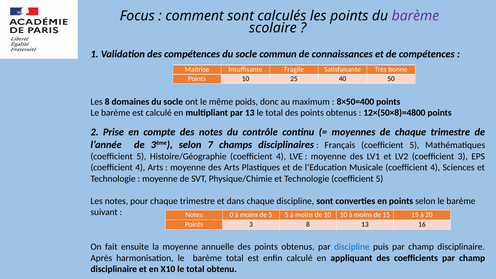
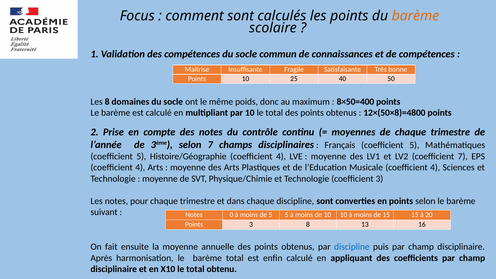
barème at (415, 16) colour: purple -> orange
par 13: 13 -> 10
coefficient 3: 3 -> 7
Technologie coefficient 5: 5 -> 3
